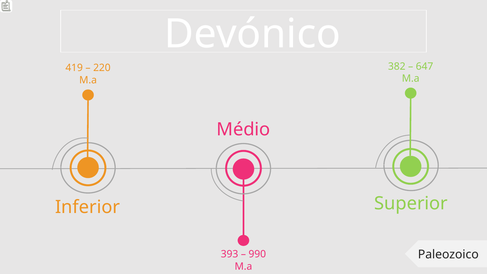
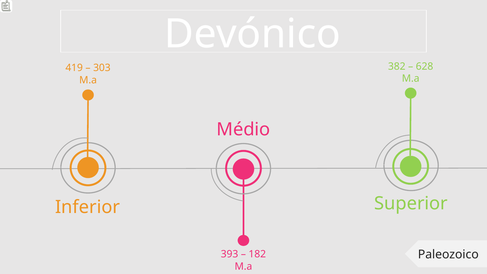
647: 647 -> 628
220: 220 -> 303
990: 990 -> 182
